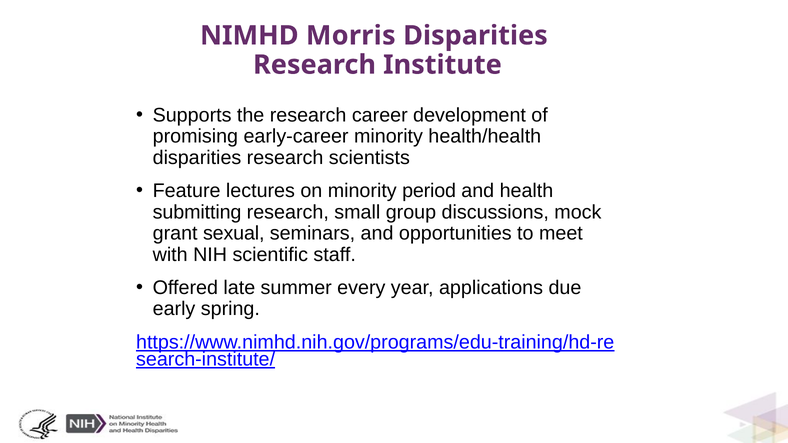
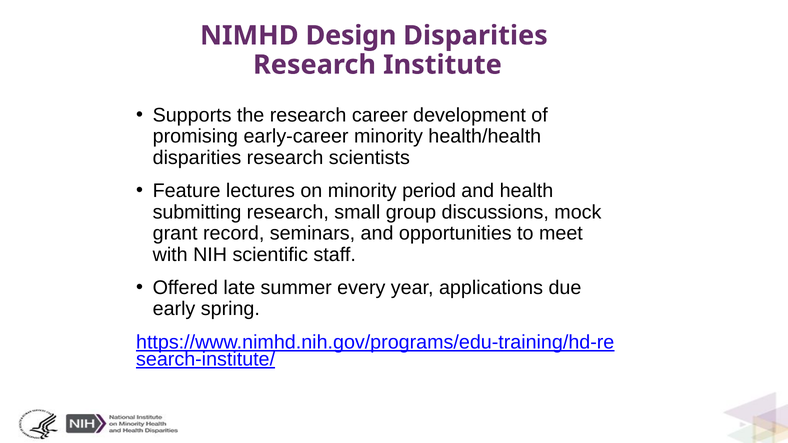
Morris: Morris -> Design
sexual: sexual -> record
